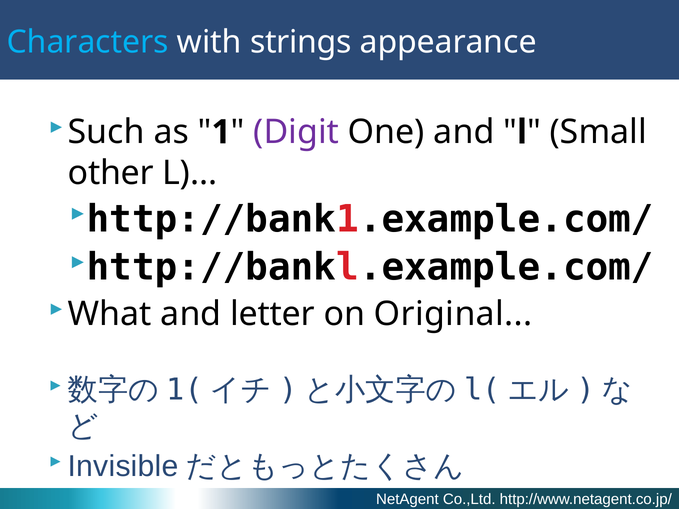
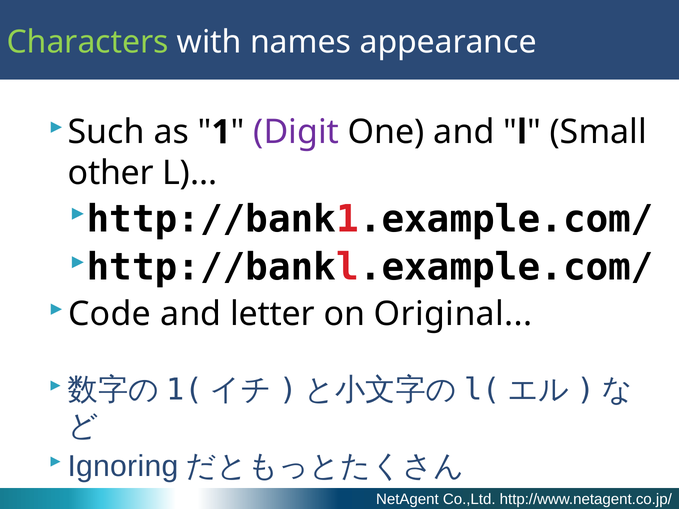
Characters colour: light blue -> light green
strings: strings -> names
What: What -> Code
Invisible: Invisible -> Ignoring
